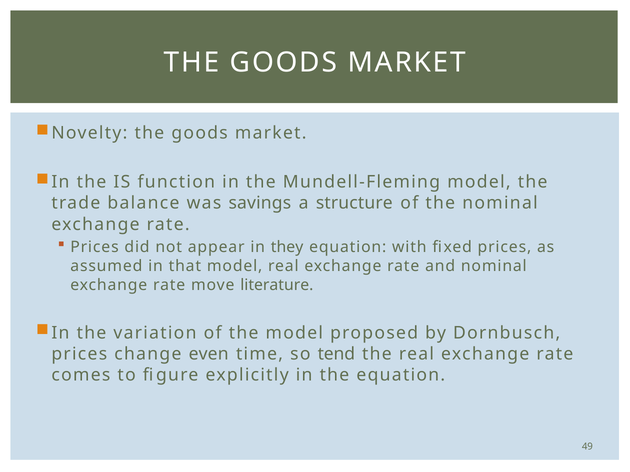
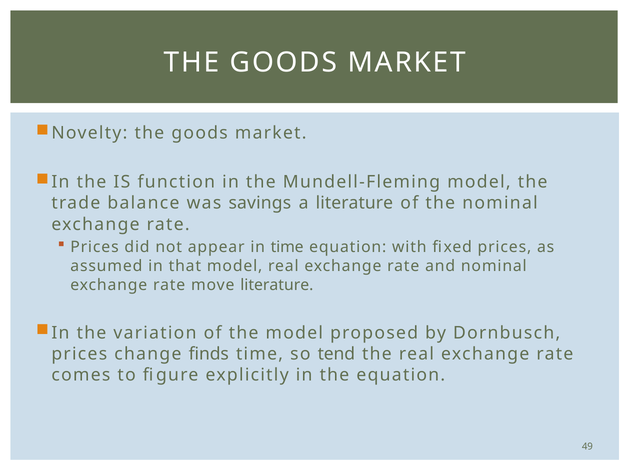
a structure: structure -> literature
in they: they -> time
even: even -> finds
